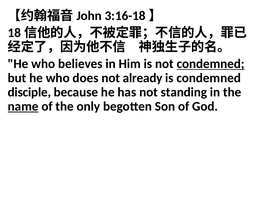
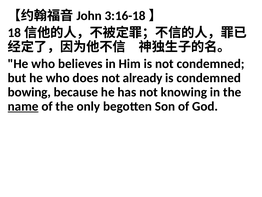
condemned at (211, 64) underline: present -> none
disciple: disciple -> bowing
standing: standing -> knowing
